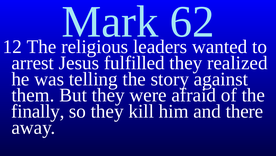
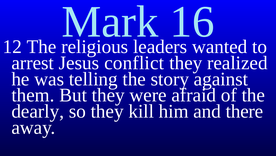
62: 62 -> 16
fulfilled: fulfilled -> conflict
finally: finally -> dearly
